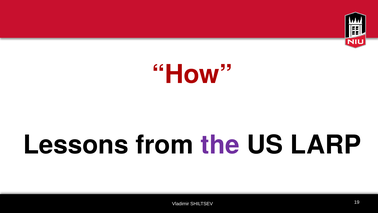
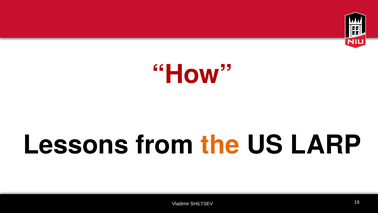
the colour: purple -> orange
